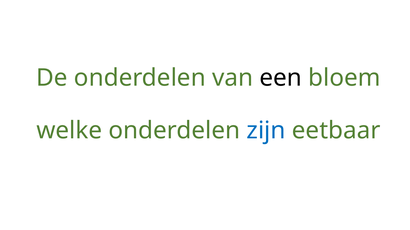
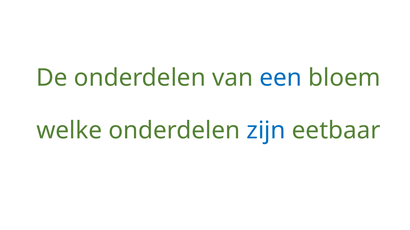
een colour: black -> blue
